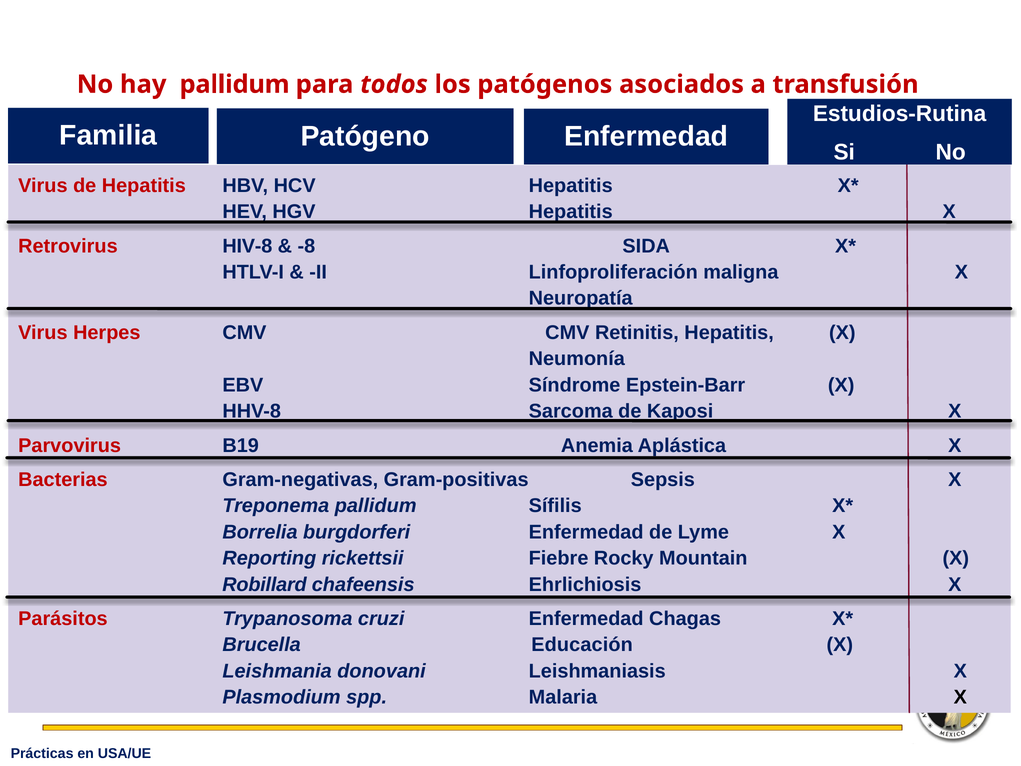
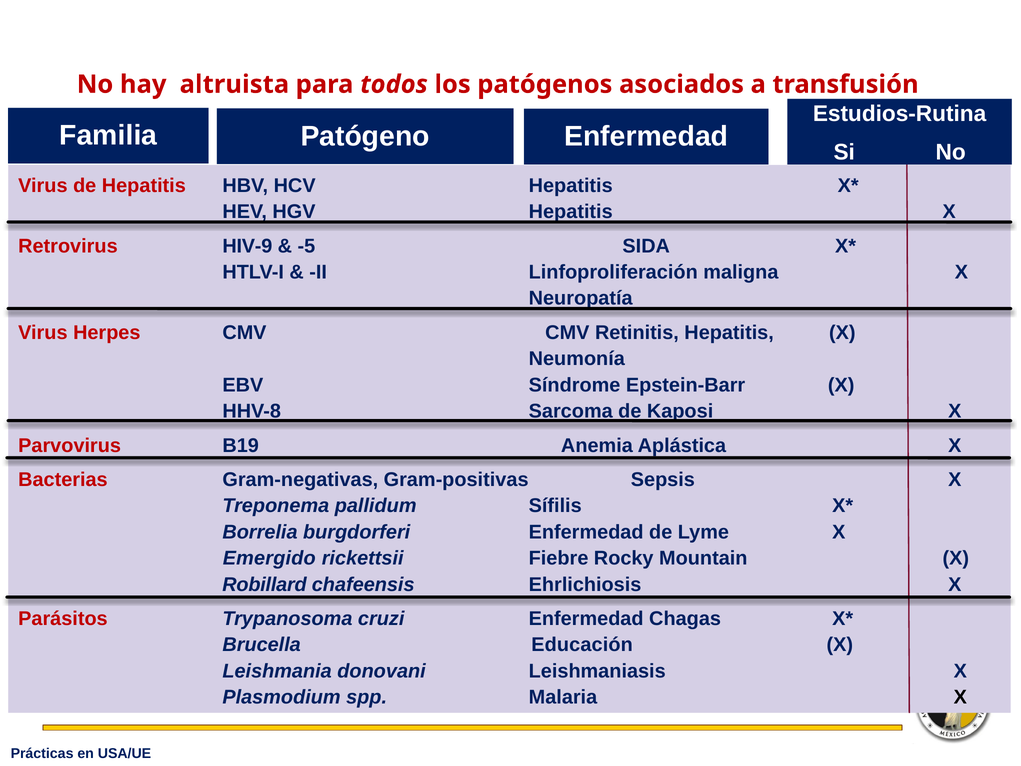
hay pallidum: pallidum -> altruista
HIV-8: HIV-8 -> HIV-9
-8: -8 -> -5
Reporting: Reporting -> Emergido
